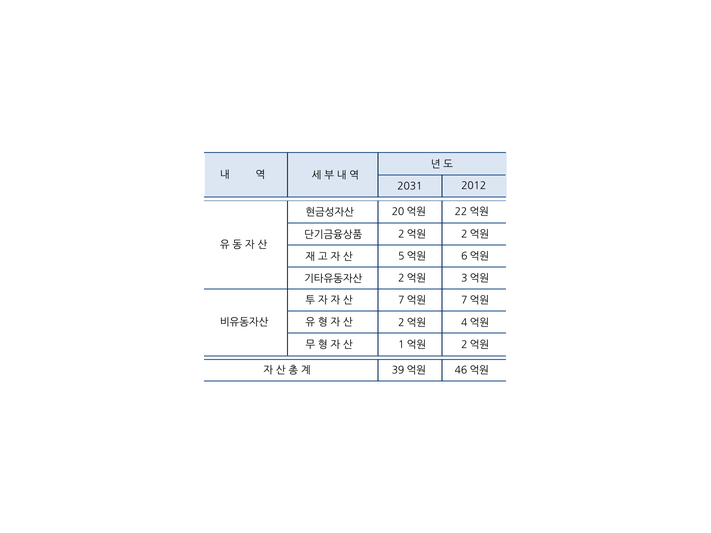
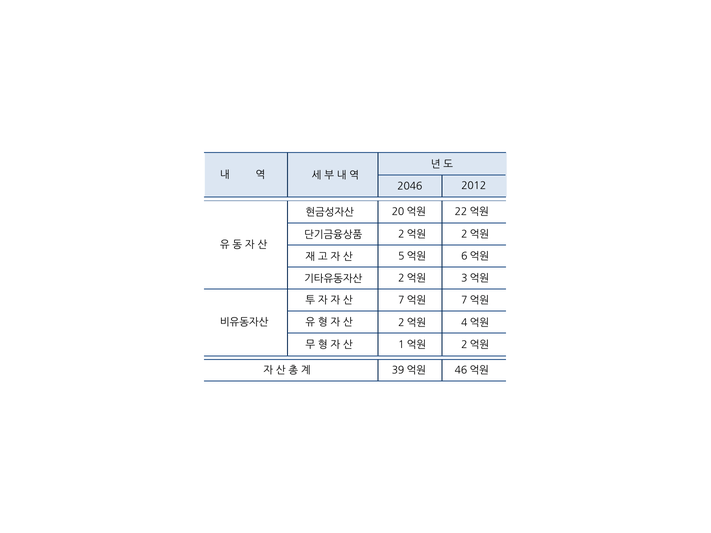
2031: 2031 -> 2046
